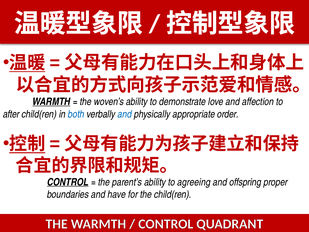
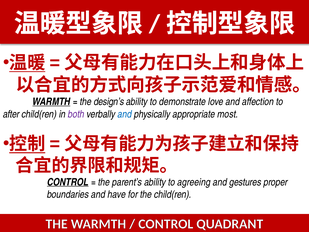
woven’s: woven’s -> design’s
both colour: blue -> purple
order: order -> most
offspring: offspring -> gestures
